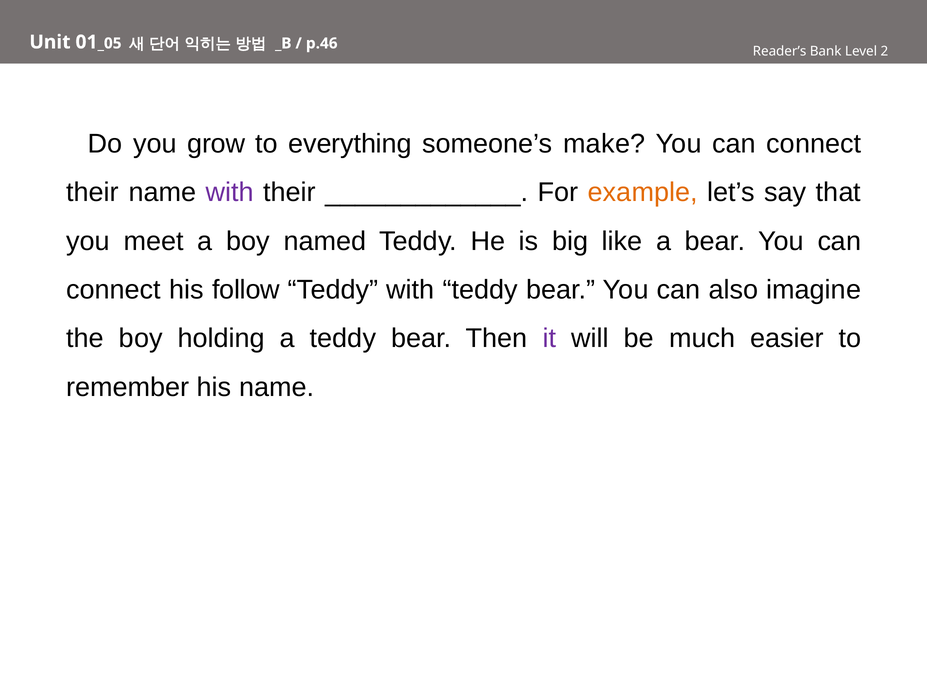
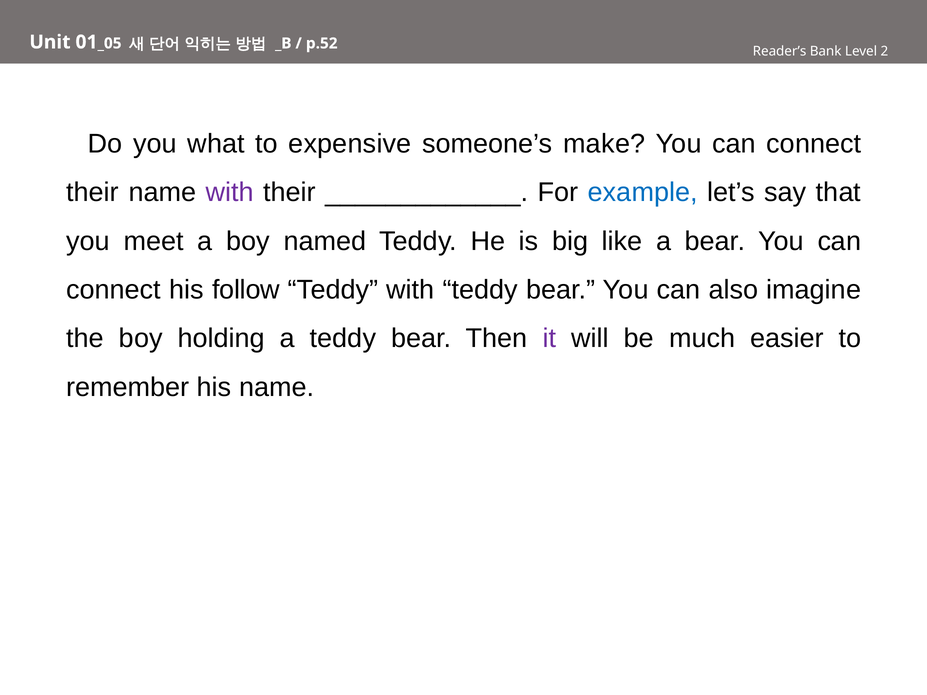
p.46: p.46 -> p.52
grow: grow -> what
everything: everything -> expensive
example colour: orange -> blue
